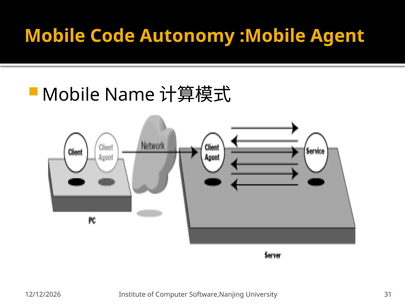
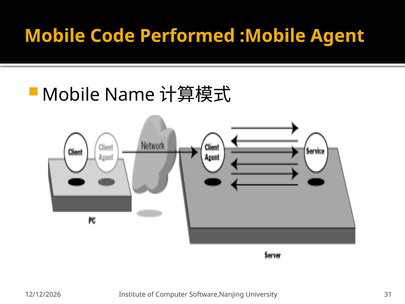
Autonomy: Autonomy -> Performed
